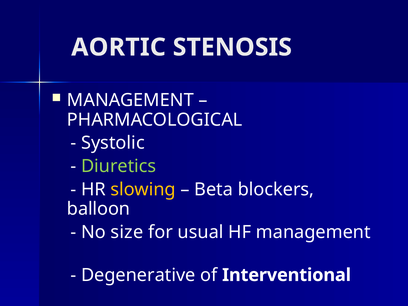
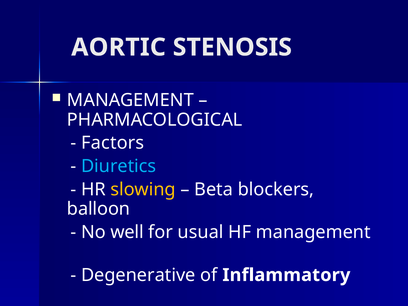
Systolic: Systolic -> Factors
Diuretics colour: light green -> light blue
size: size -> well
Interventional: Interventional -> Inflammatory
